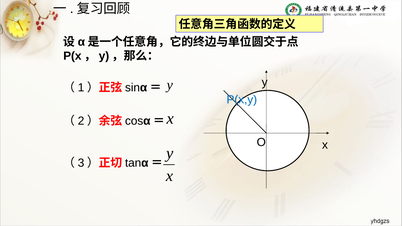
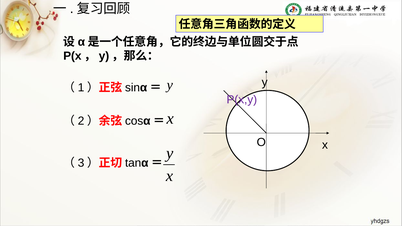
P(x,y colour: blue -> purple
